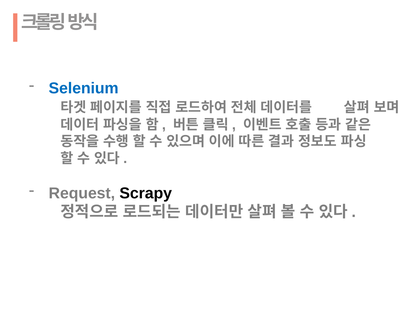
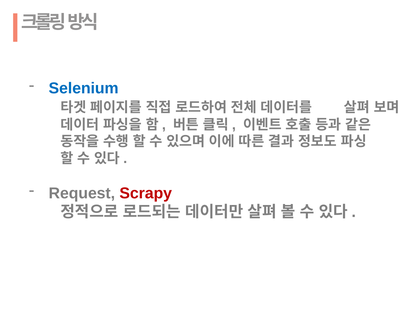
Scrapy colour: black -> red
